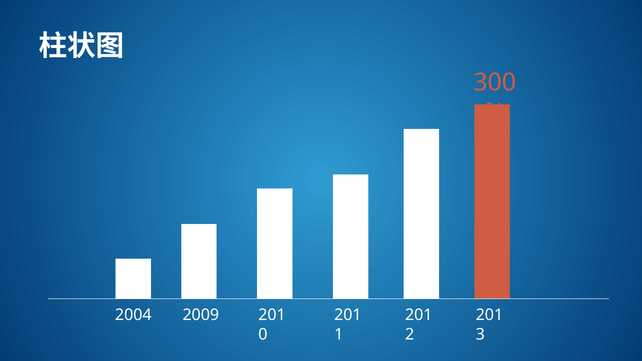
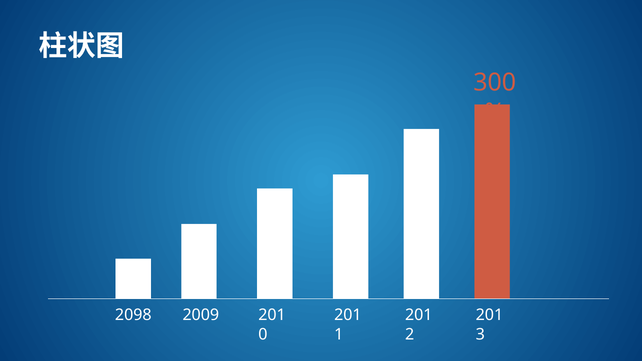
2004: 2004 -> 2098
